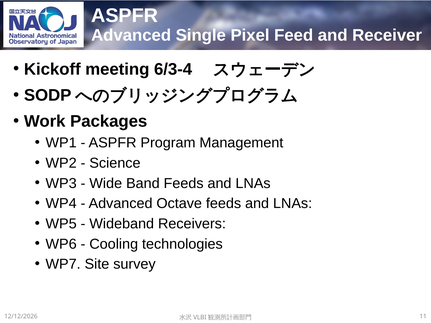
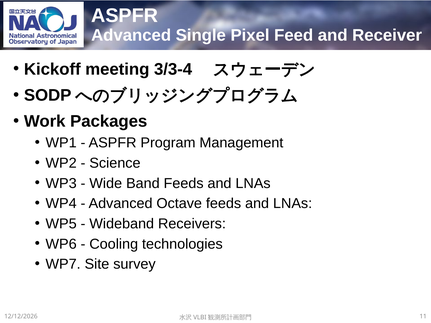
6/3-4: 6/3-4 -> 3/3-4
